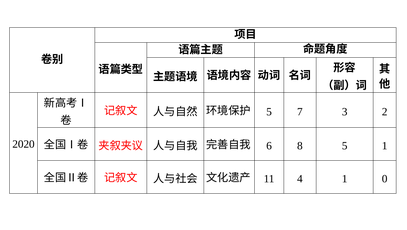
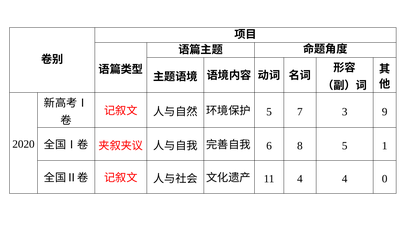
2: 2 -> 9
4 1: 1 -> 4
